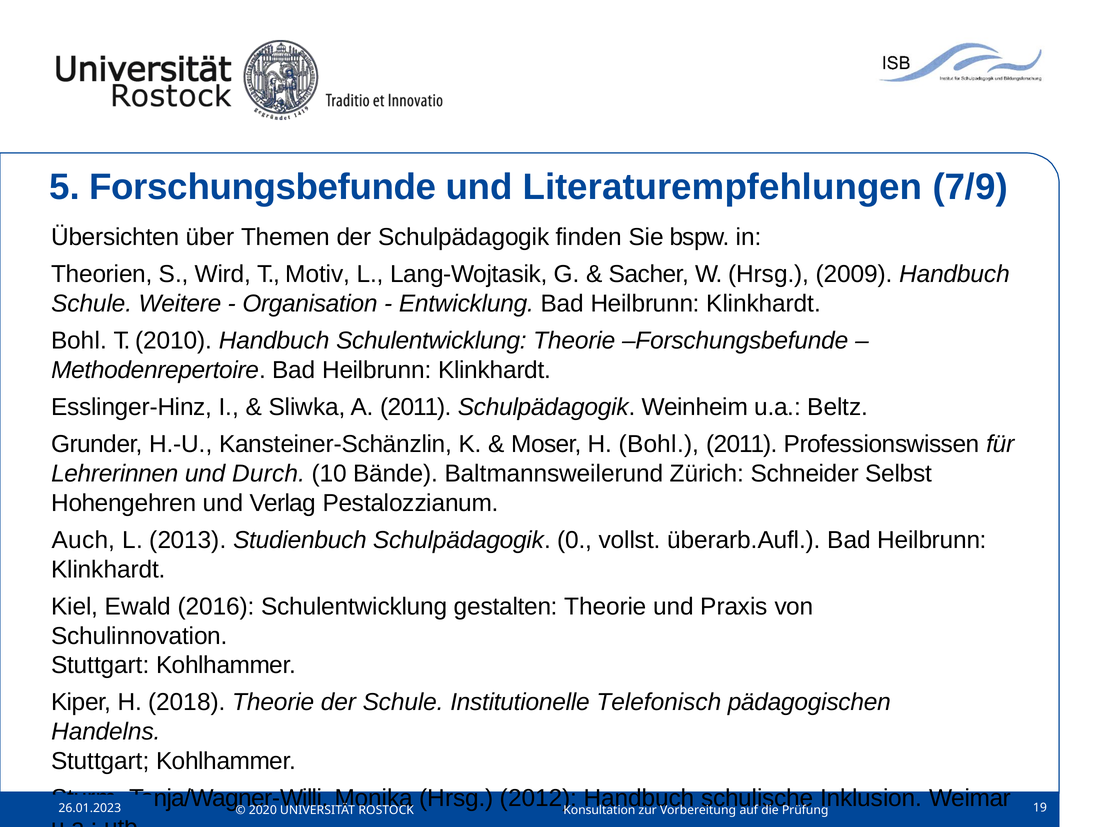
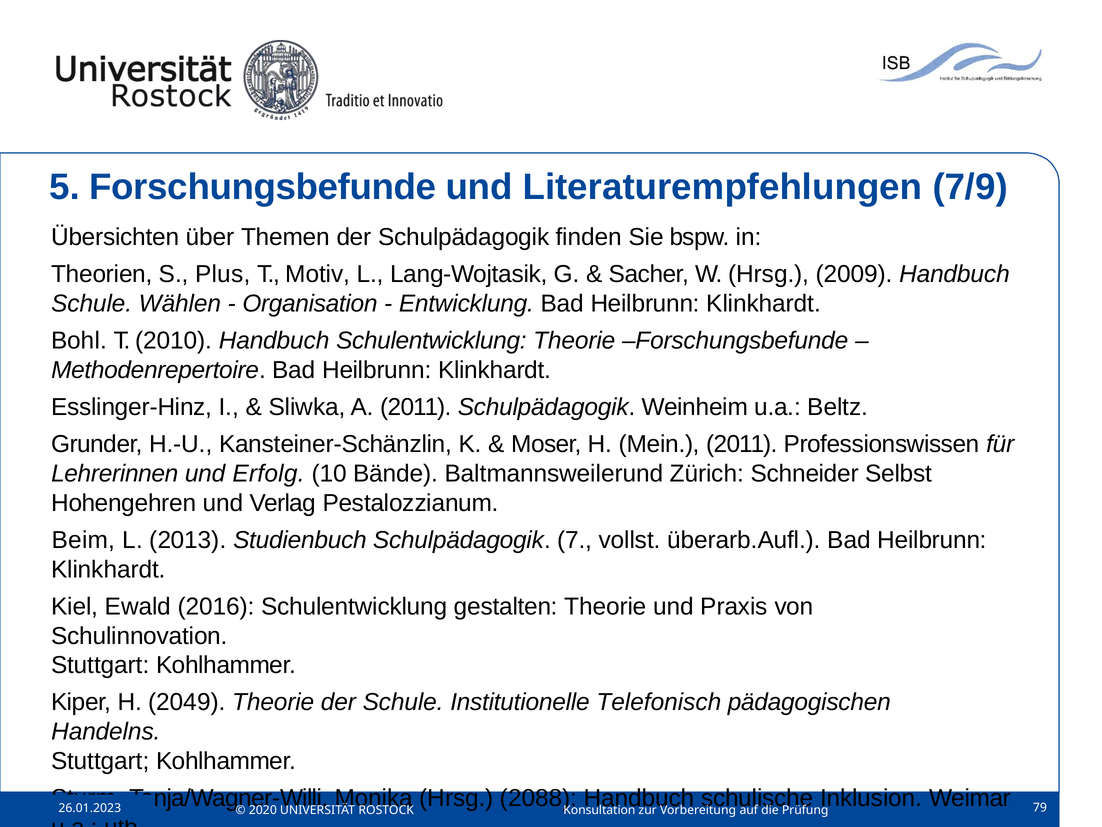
Wird: Wird -> Plus
Weitere: Weitere -> Wählen
H Bohl: Bohl -> Mein
Durch: Durch -> Erfolg
Auch: Auch -> Beim
0: 0 -> 7
2018: 2018 -> 2049
2012: 2012 -> 2088
19: 19 -> 79
